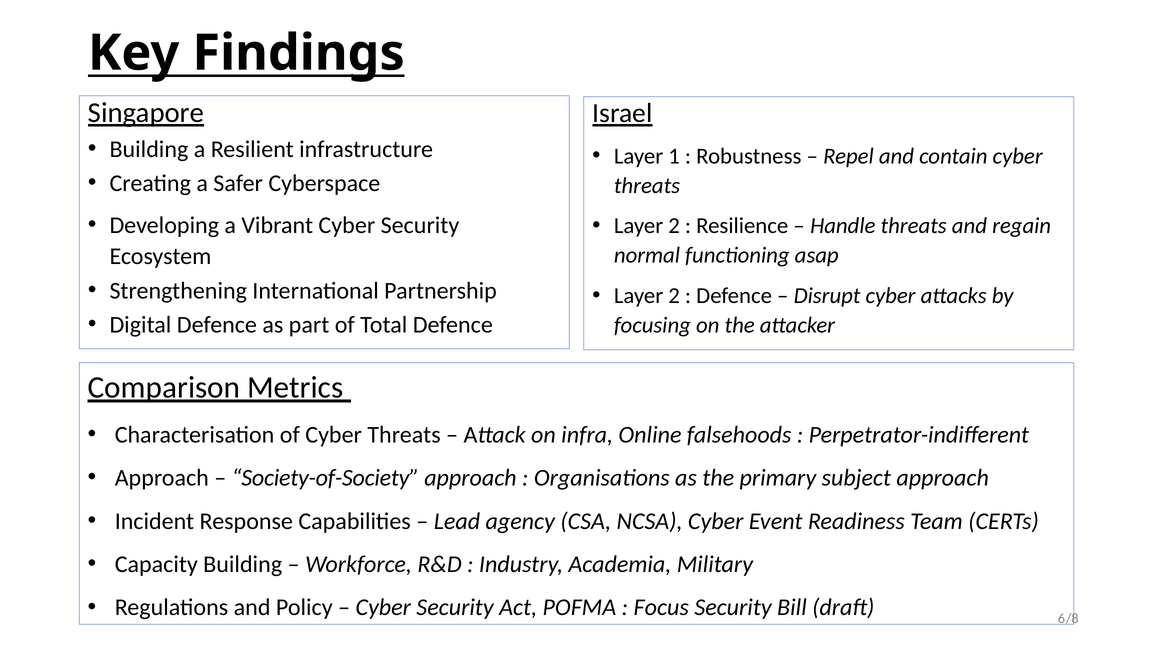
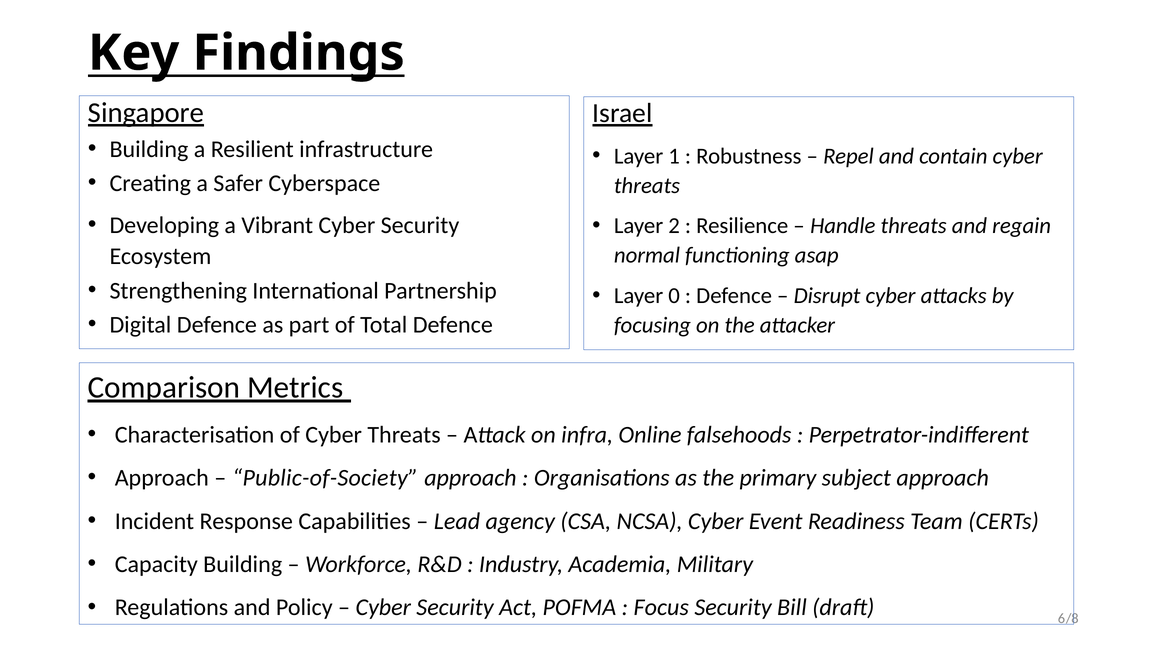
2 at (674, 296): 2 -> 0
Society-of-Society: Society-of-Society -> Public-of-Society
